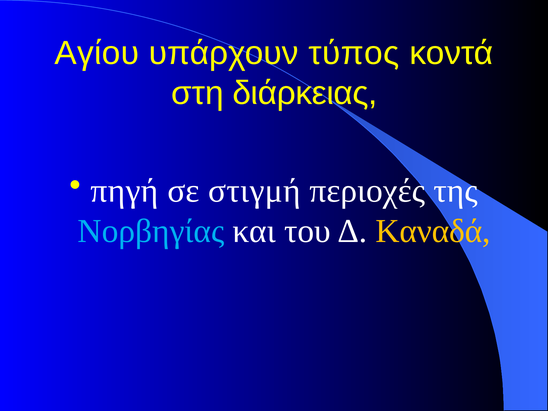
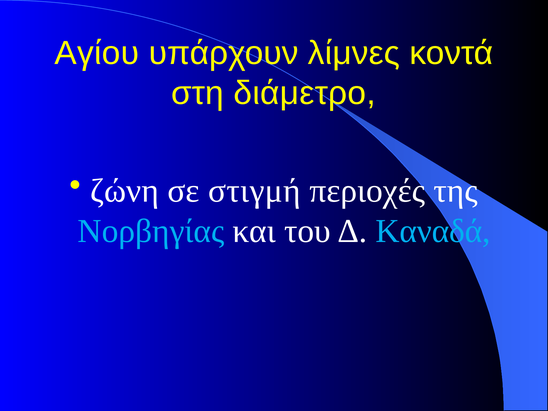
τύπος: τύπος -> λίμνες
διάρκειας: διάρκειας -> διάμετρο
πηγή: πηγή -> ζώνη
Καναδά colour: yellow -> light blue
